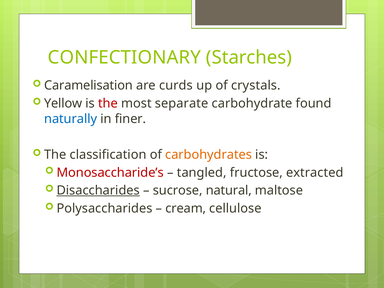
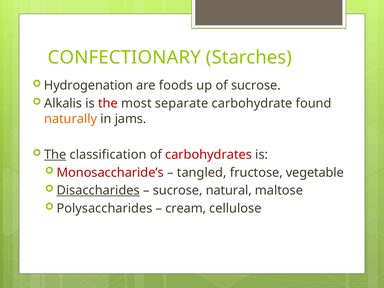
Caramelisation: Caramelisation -> Hydrogenation
curds: curds -> foods
of crystals: crystals -> sucrose
Yellow: Yellow -> Alkalis
naturally colour: blue -> orange
finer: finer -> jams
The at (55, 155) underline: none -> present
carbohydrates colour: orange -> red
extracted: extracted -> vegetable
